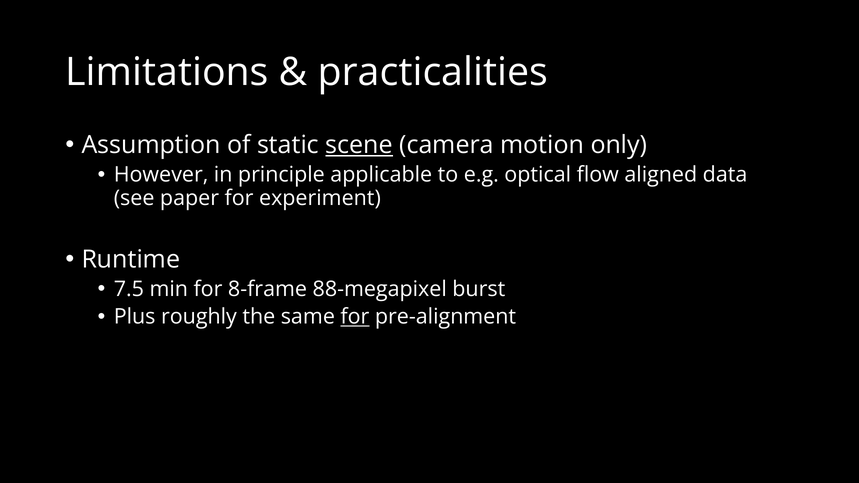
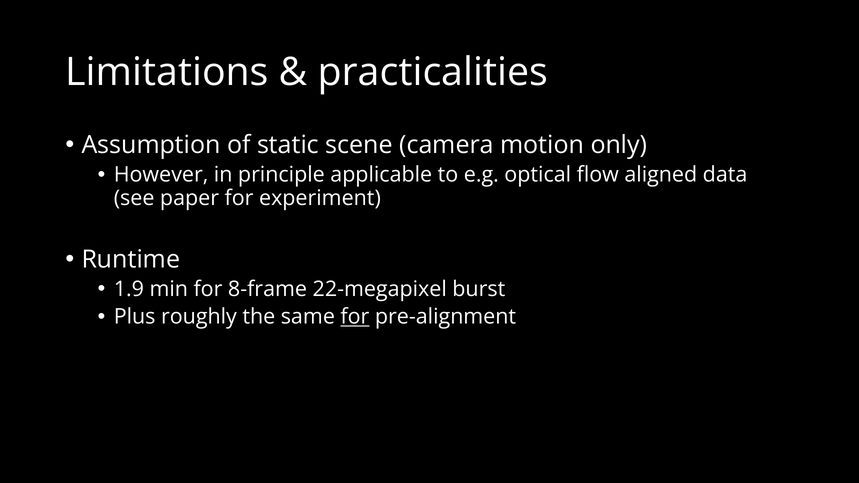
scene underline: present -> none
7.5: 7.5 -> 1.9
88-megapixel: 88-megapixel -> 22-megapixel
